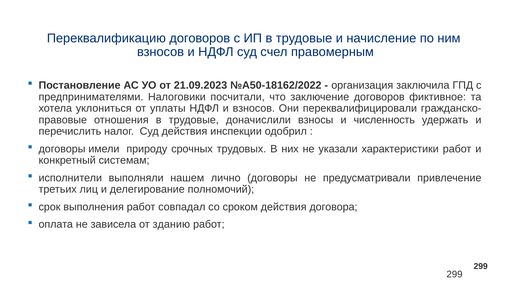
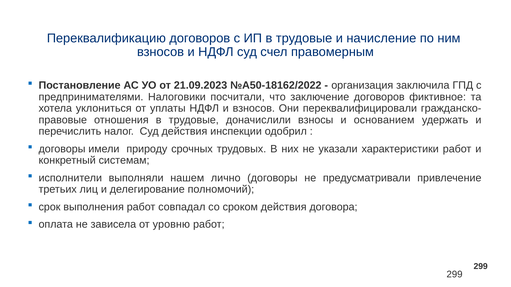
численность: численность -> основанием
зданию: зданию -> уровню
